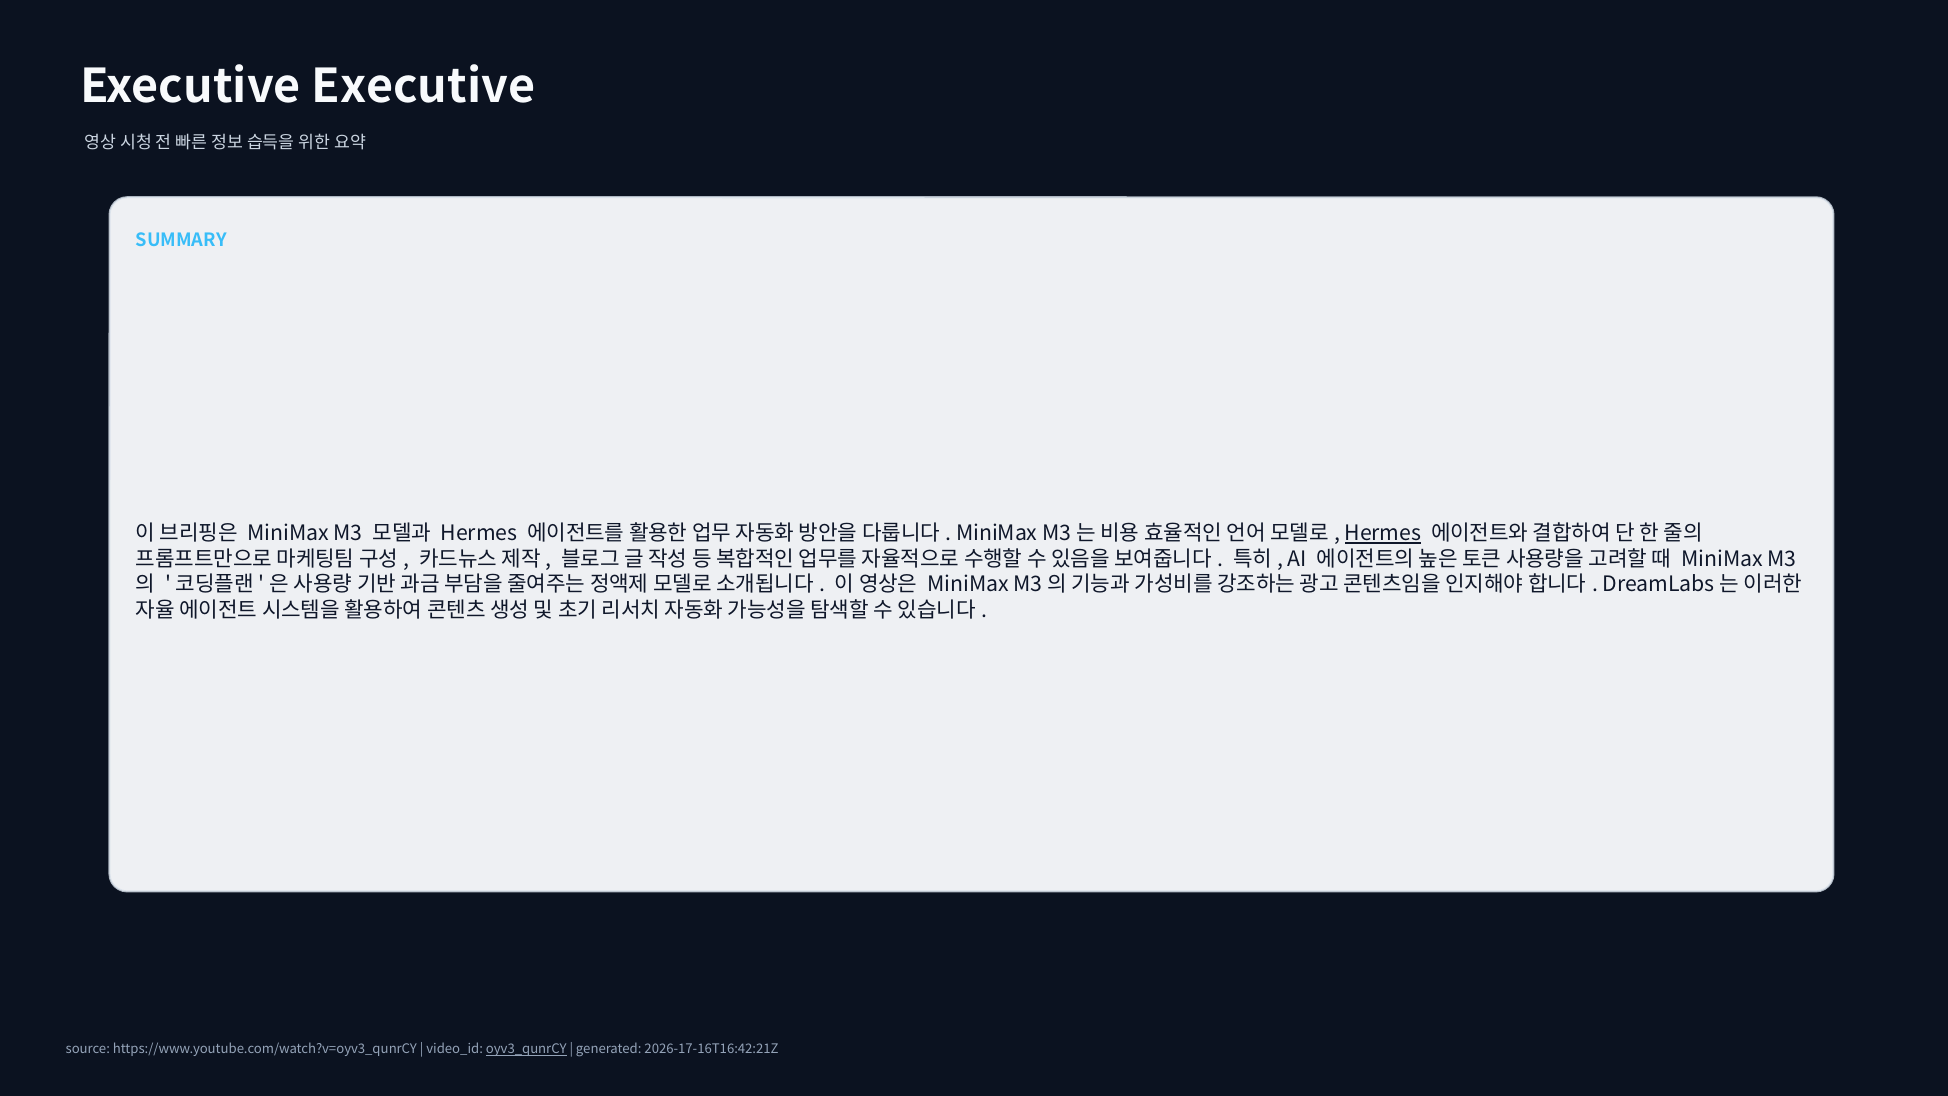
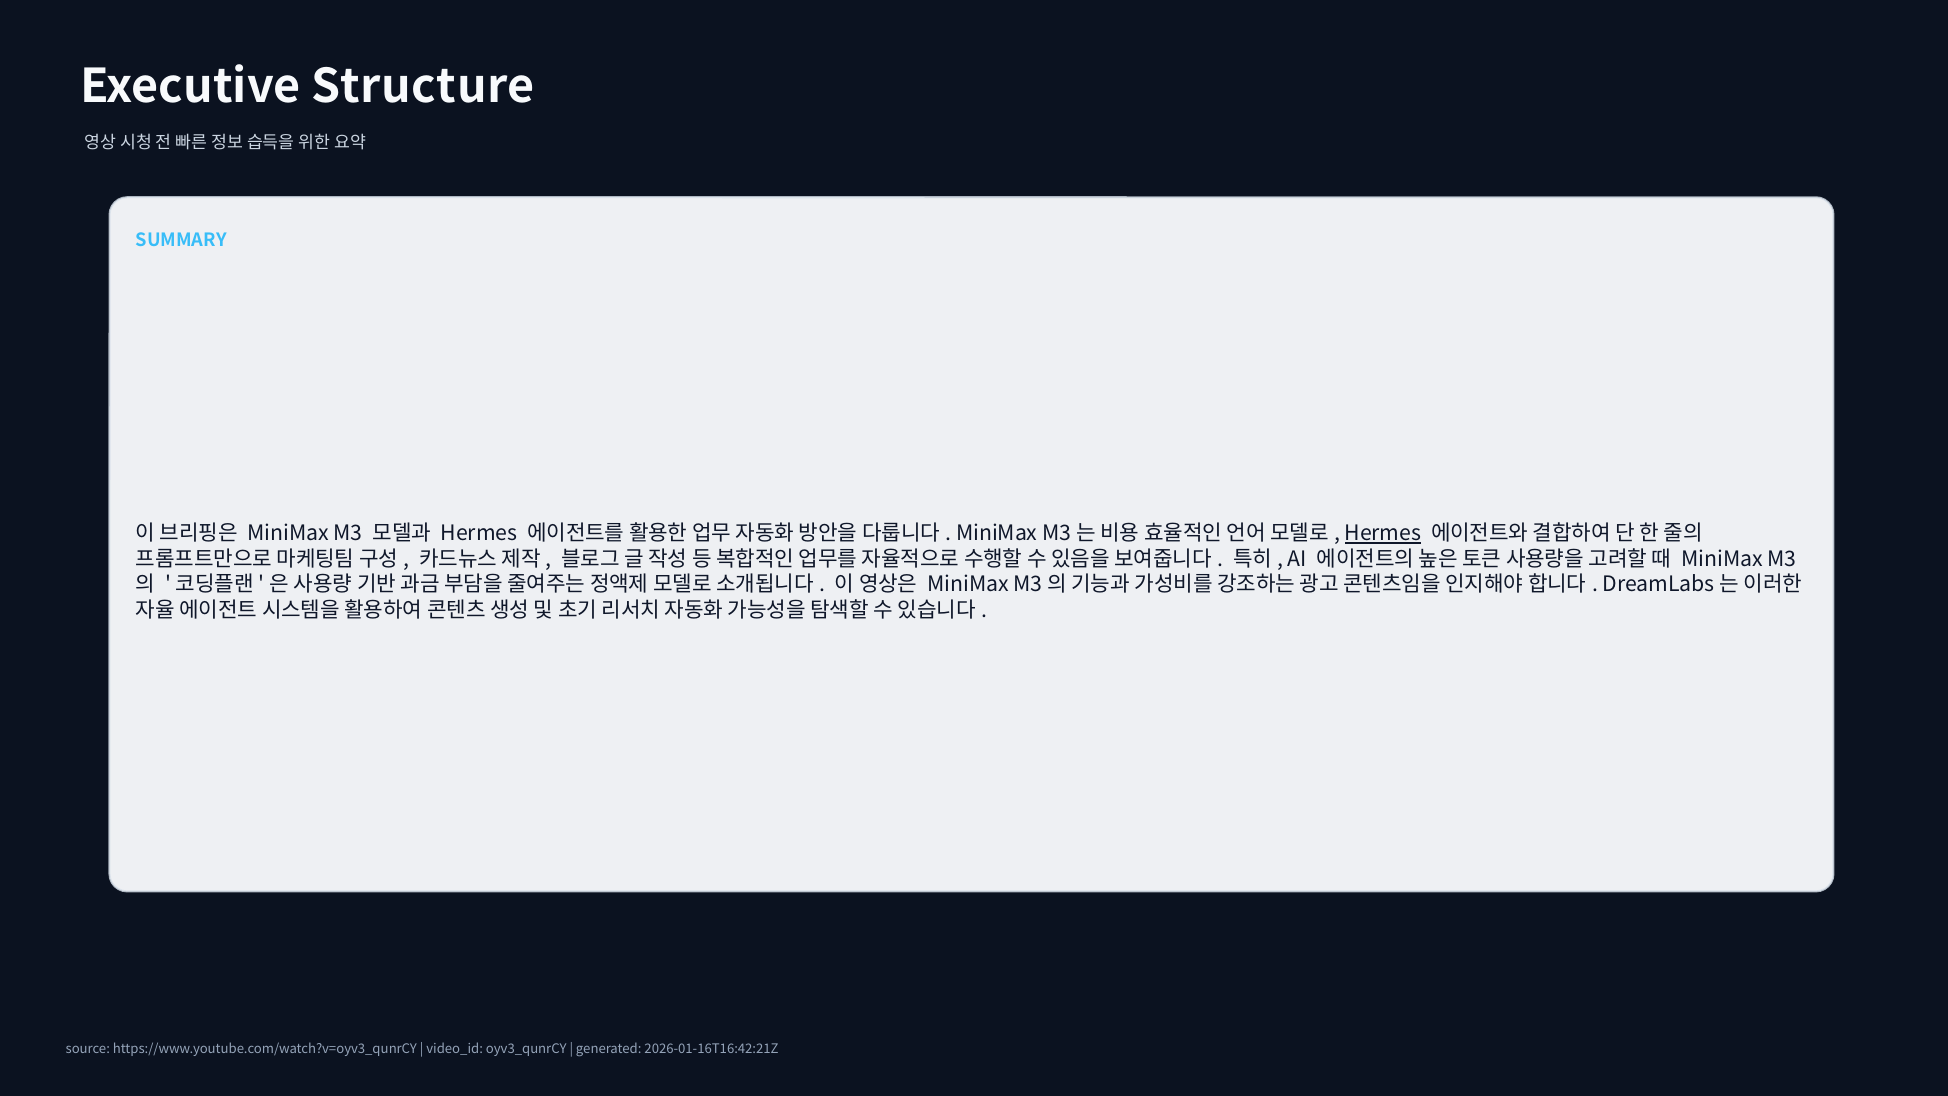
Executive Executive: Executive -> Structure
oyv3_qunrCY underline: present -> none
2026-17-16T16:42:21Z: 2026-17-16T16:42:21Z -> 2026-01-16T16:42:21Z
